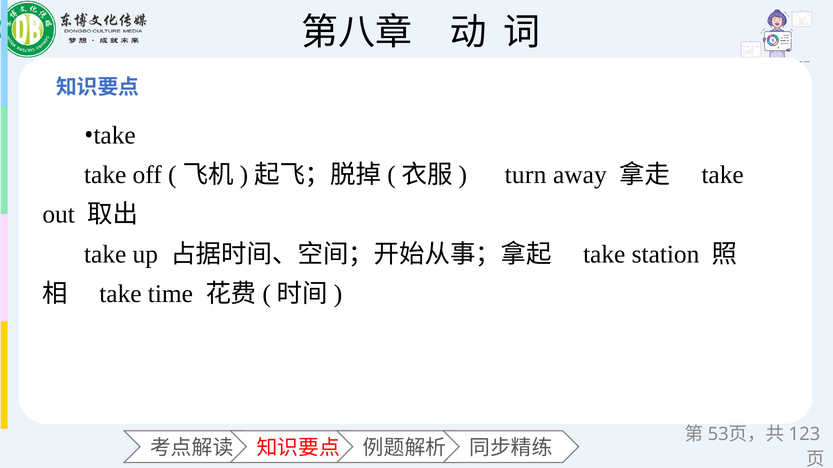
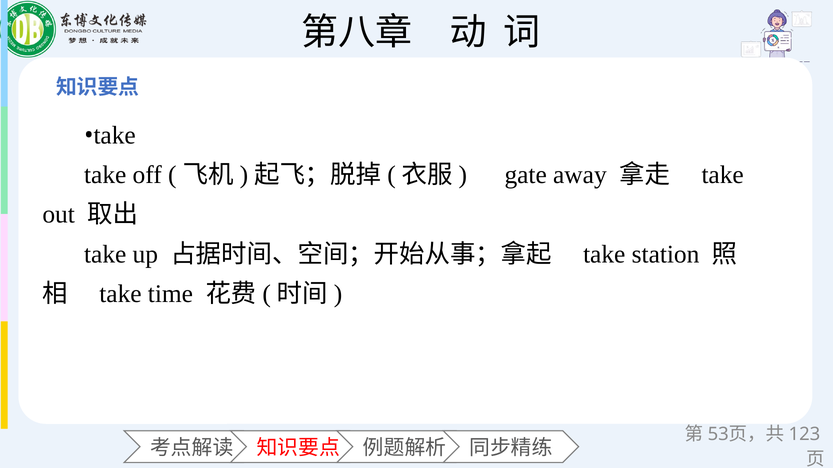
turn: turn -> gate
